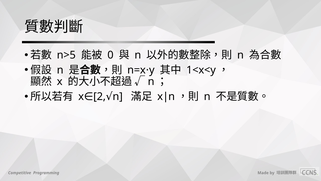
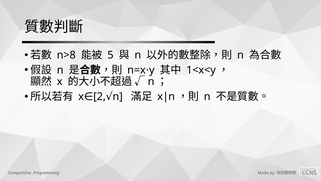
n>5: n>5 -> n>8
0: 0 -> 5
